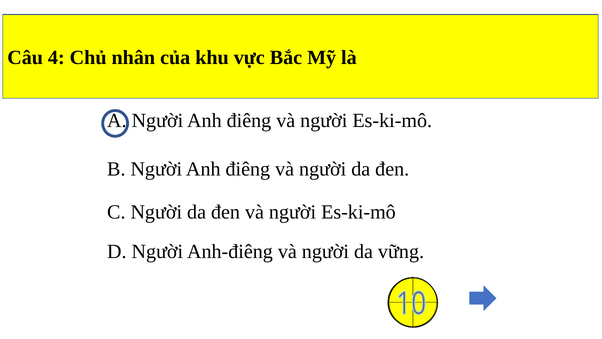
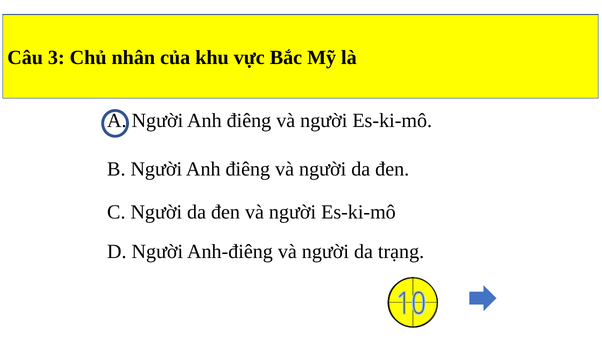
4: 4 -> 3
vững: vững -> trạng
